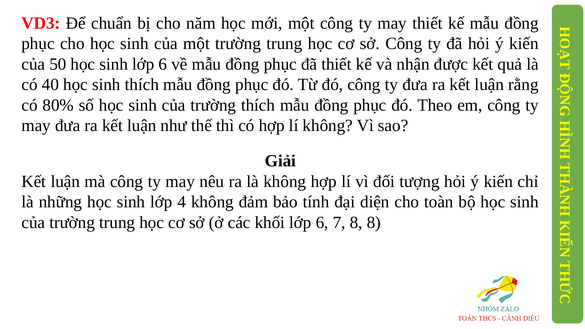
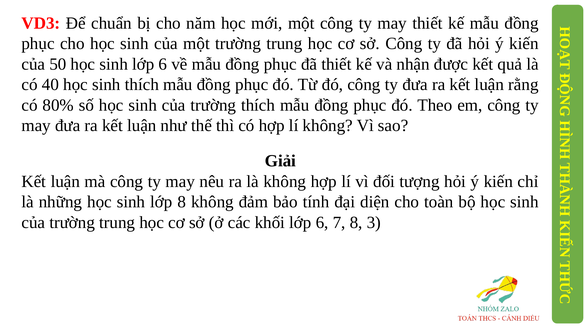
lớp 4: 4 -> 8
8 8: 8 -> 3
